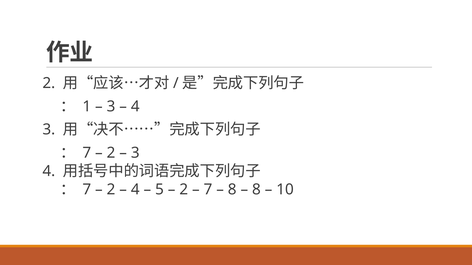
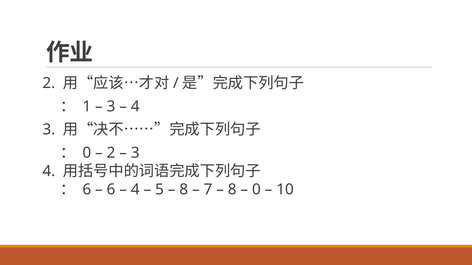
7 at (87, 153): 7 -> 0
7 at (87, 190): 7 -> 6
2 at (111, 190): 2 -> 6
2 at (184, 190): 2 -> 8
8 at (256, 190): 8 -> 0
